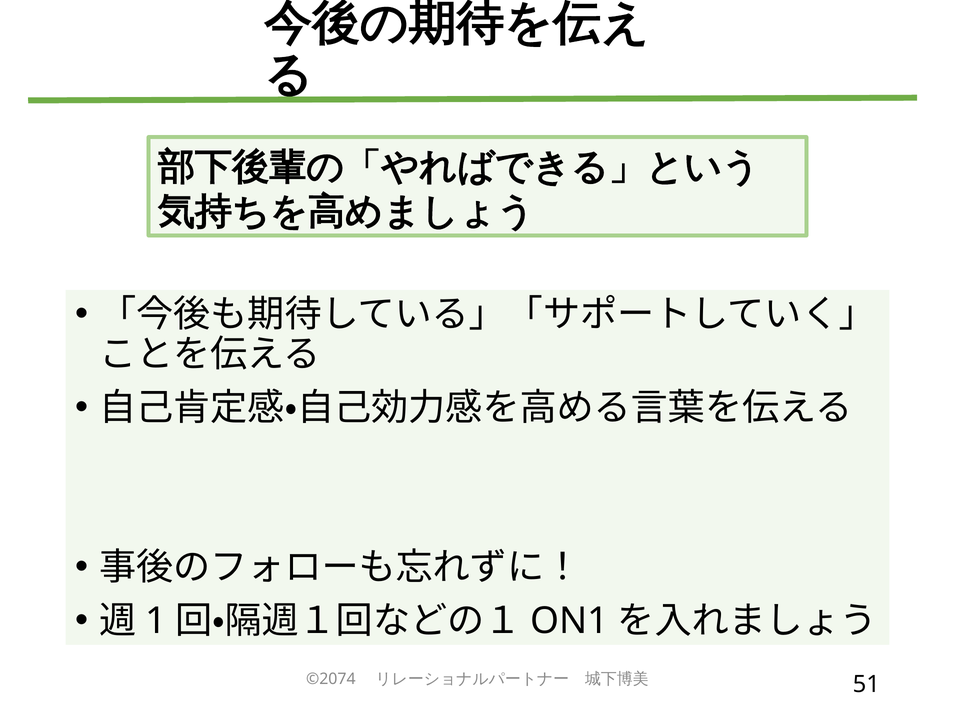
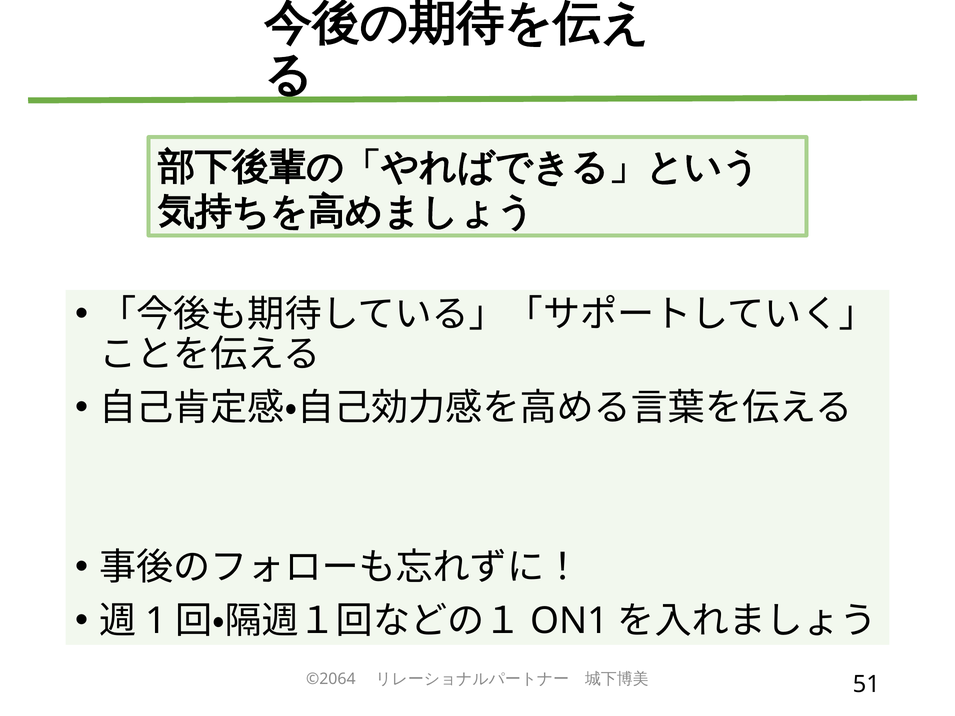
©2074: ©2074 -> ©2064
